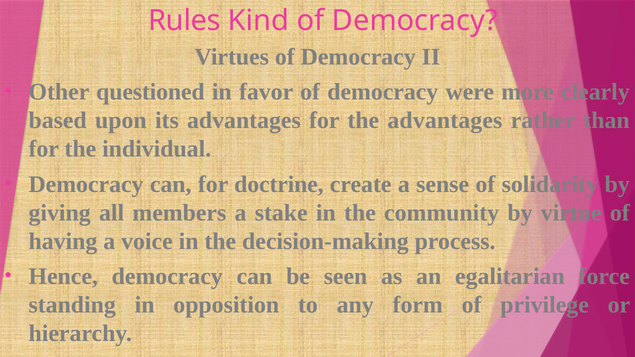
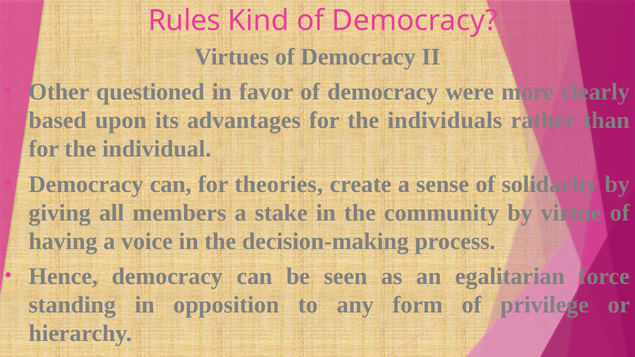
the advantages: advantages -> individuals
doctrine: doctrine -> theories
